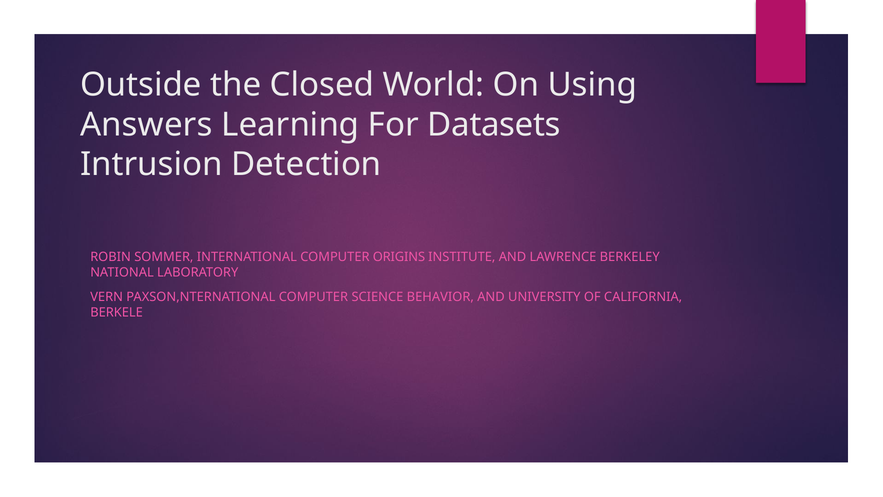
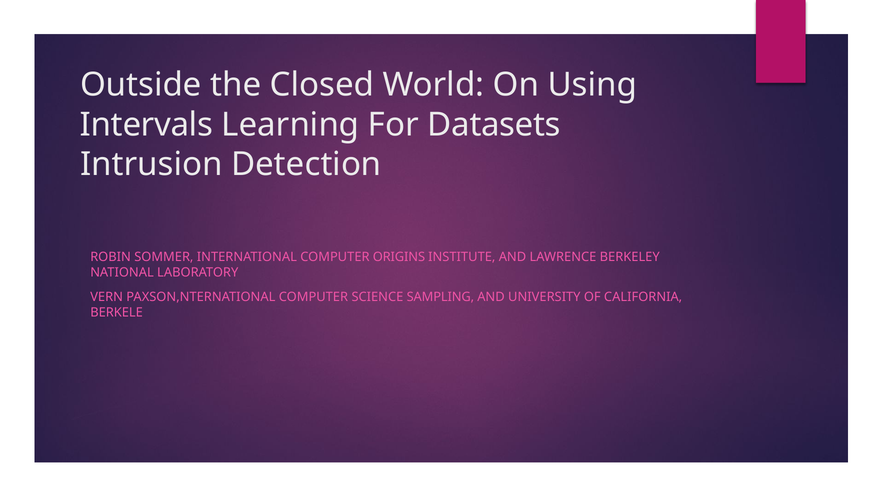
Answers: Answers -> Intervals
BEHAVIOR: BEHAVIOR -> SAMPLING
